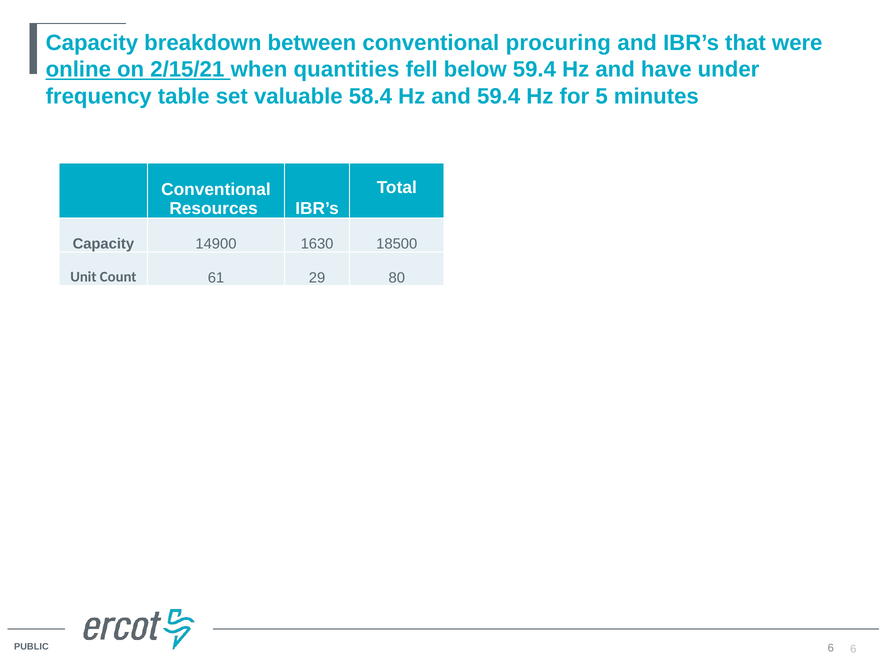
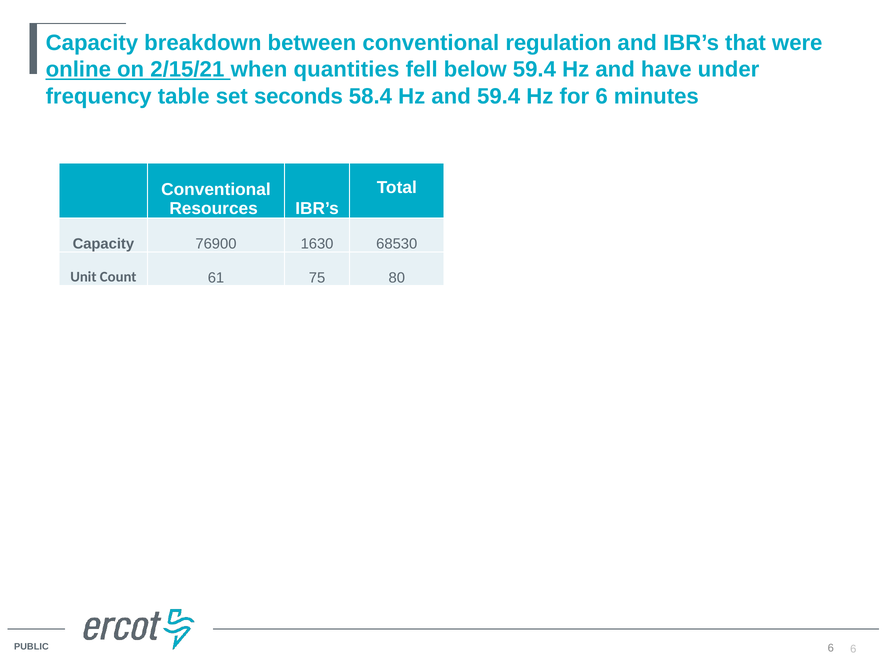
procuring: procuring -> regulation
valuable: valuable -> seconds
for 5: 5 -> 6
14900: 14900 -> 76900
18500: 18500 -> 68530
29: 29 -> 75
